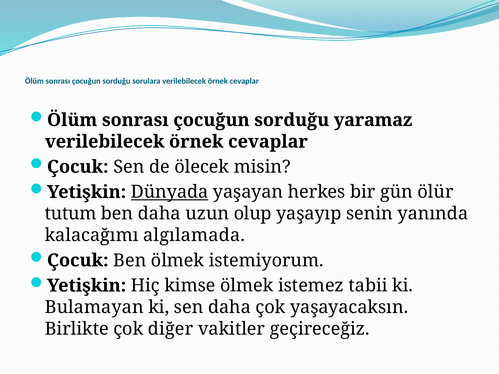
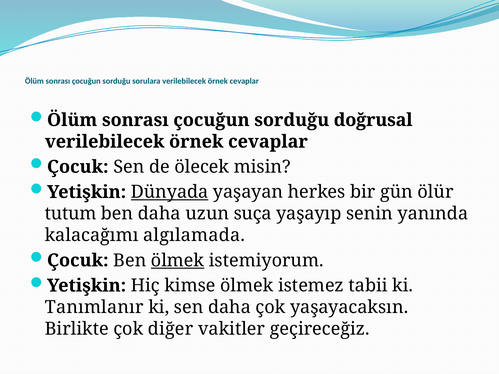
yaramaz: yaramaz -> doğrusal
olup: olup -> suça
ölmek at (178, 261) underline: none -> present
Bulamayan: Bulamayan -> Tanımlanır
